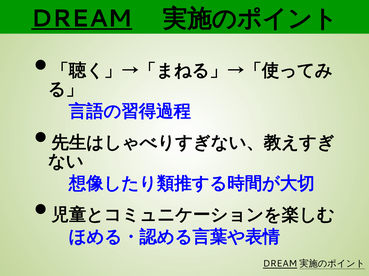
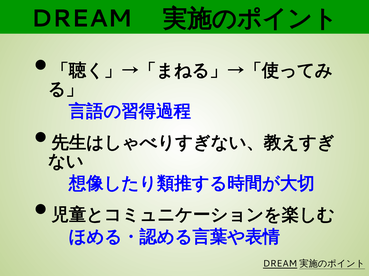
DREAM underline: present -> none
